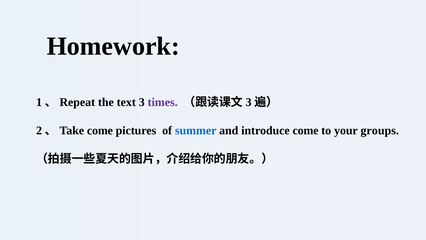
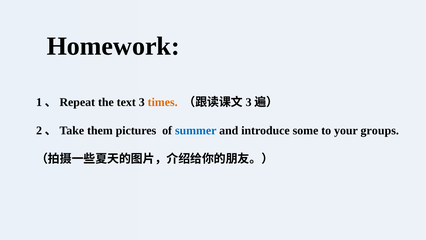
times colour: purple -> orange
2、Take come: come -> them
introduce come: come -> some
